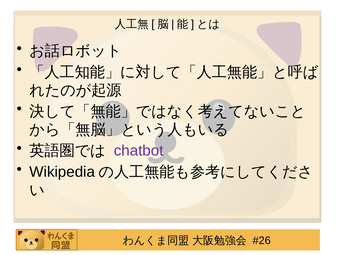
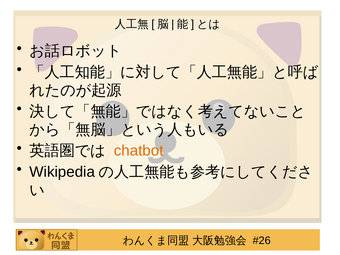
chatbot colour: purple -> orange
